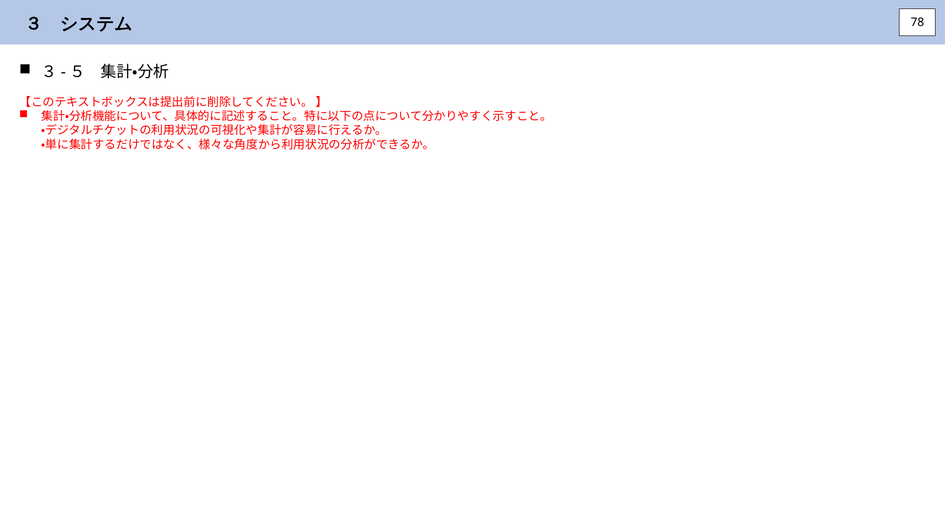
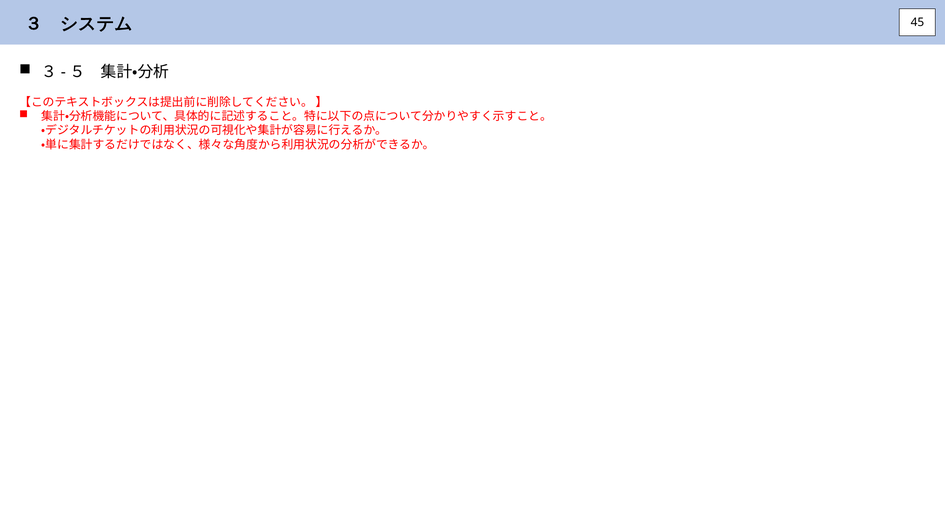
78: 78 -> 45
